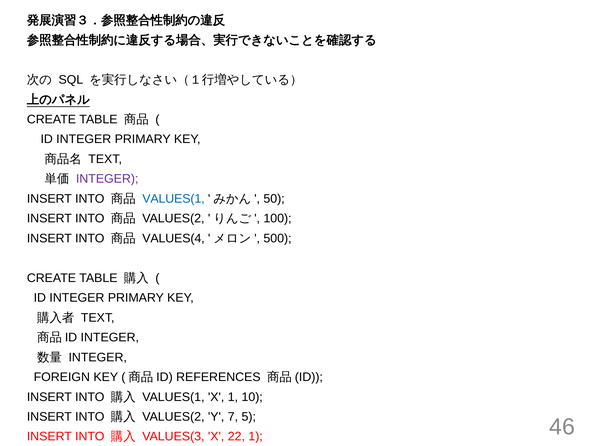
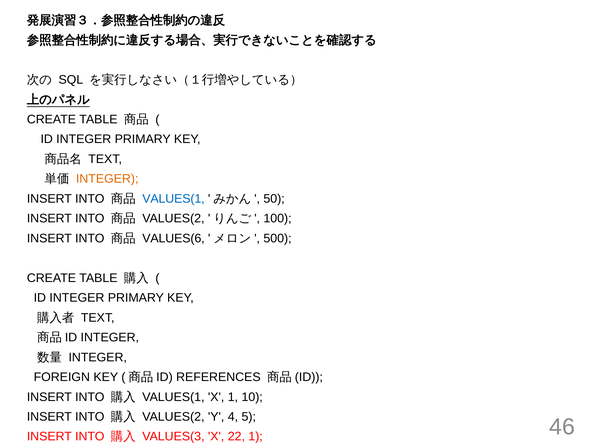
INTEGER at (107, 179) colour: purple -> orange
VALUES(4: VALUES(4 -> VALUES(6
7: 7 -> 4
